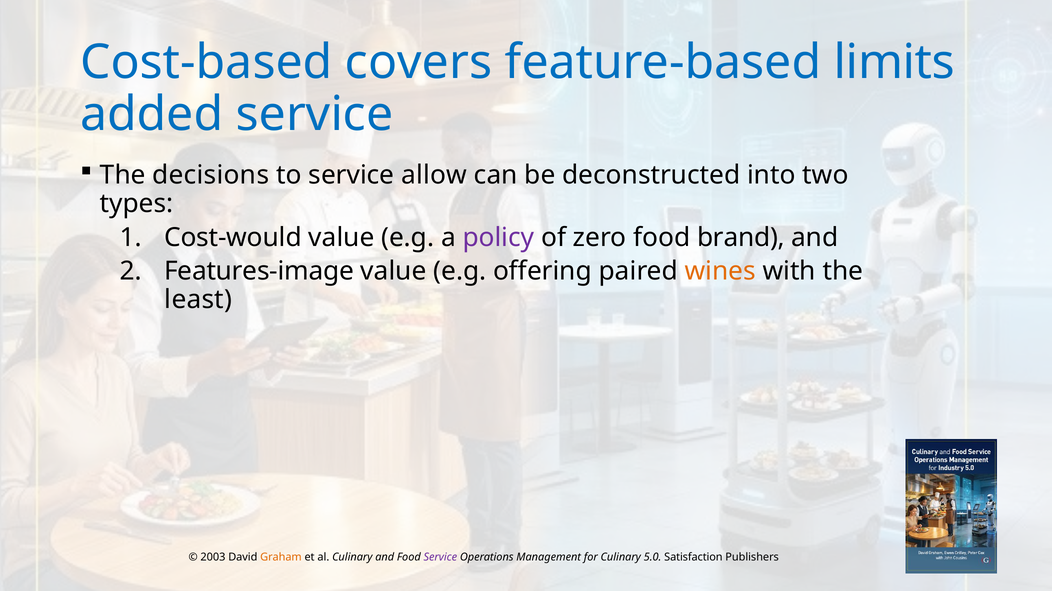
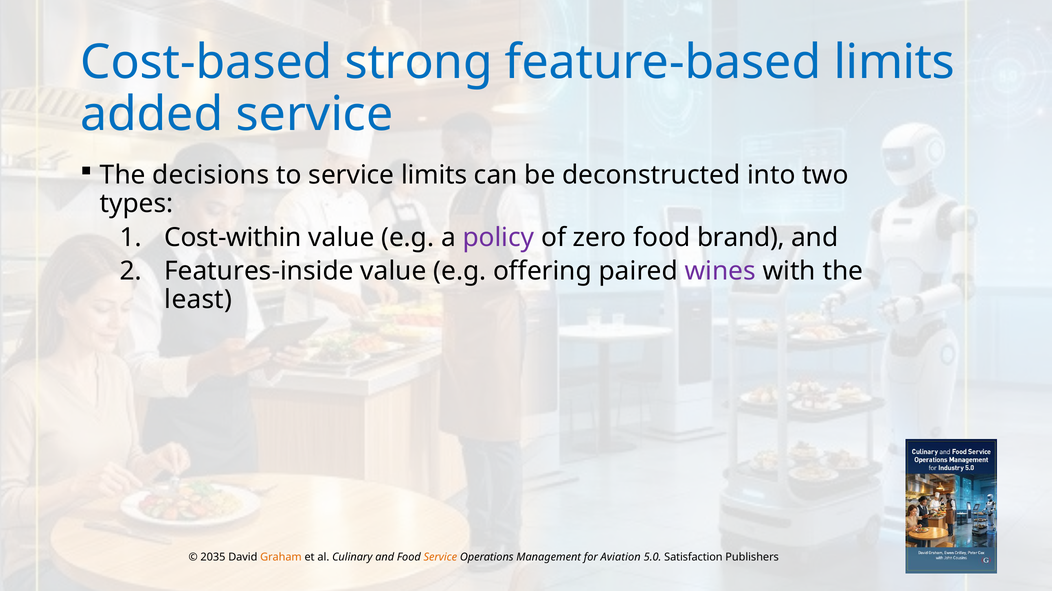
covers: covers -> strong
service allow: allow -> limits
Cost-would: Cost-would -> Cost-within
Features-image: Features-image -> Features-inside
wines colour: orange -> purple
2003: 2003 -> 2035
Service at (440, 558) colour: purple -> orange
for Culinary: Culinary -> Aviation
